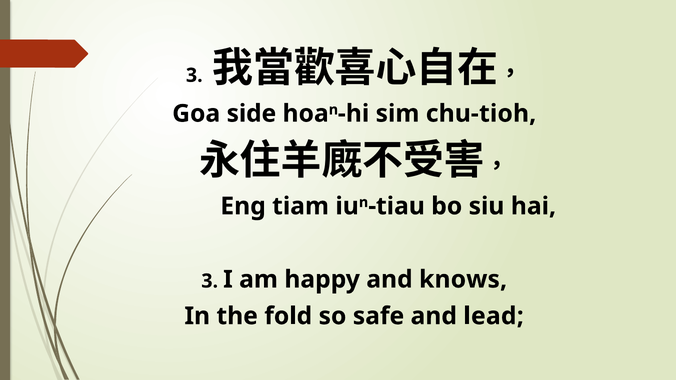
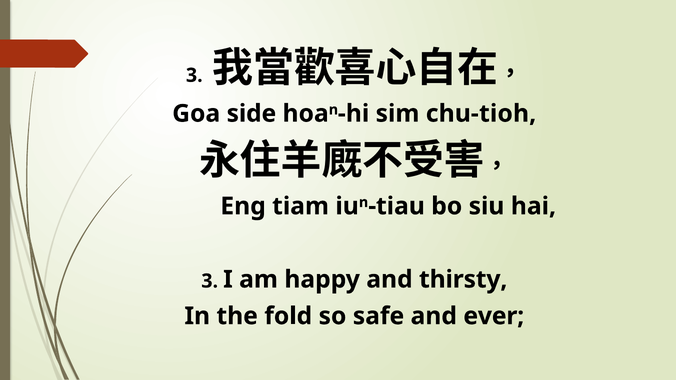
knows: knows -> thirsty
lead: lead -> ever
